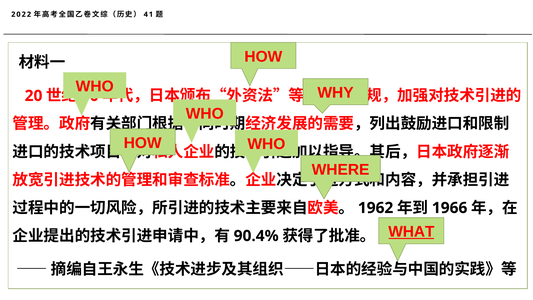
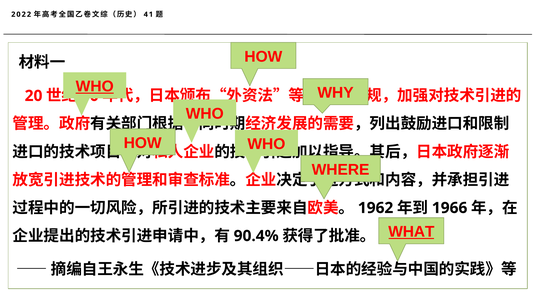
WHO at (95, 86) underline: none -> present
